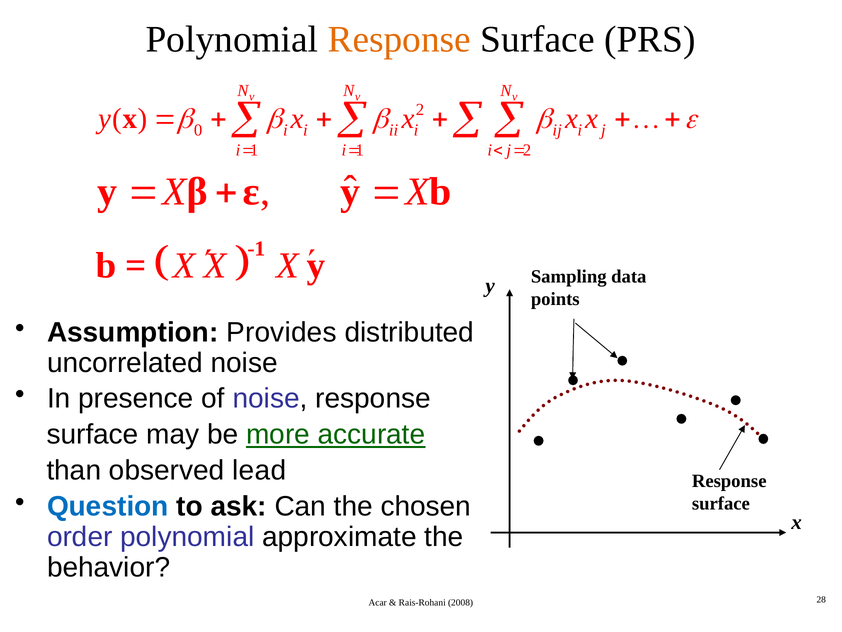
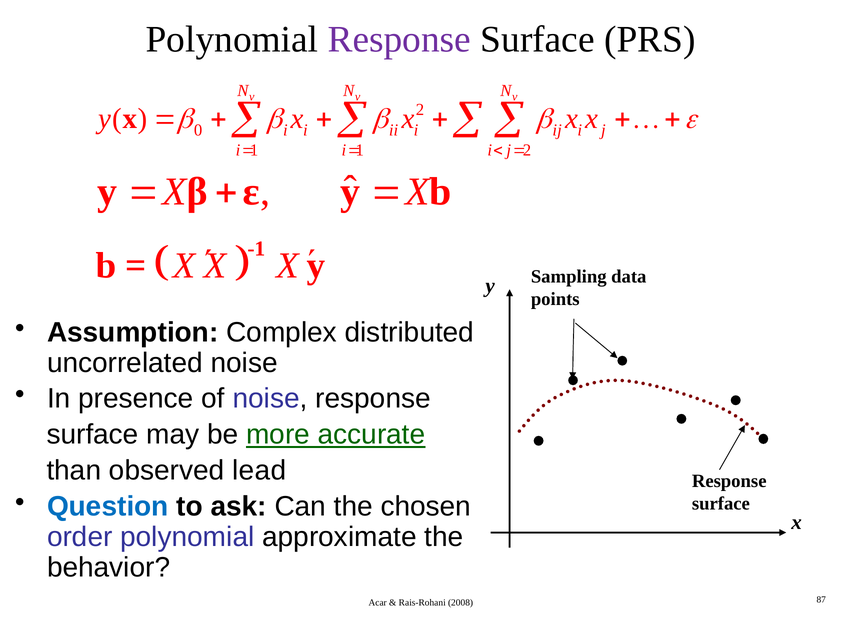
Response at (399, 39) colour: orange -> purple
Provides: Provides -> Complex
28: 28 -> 87
